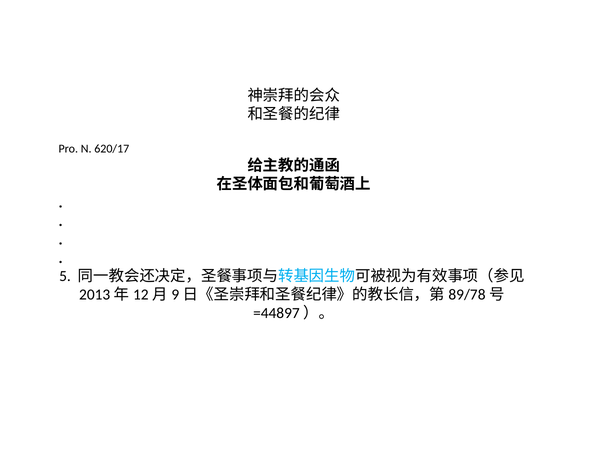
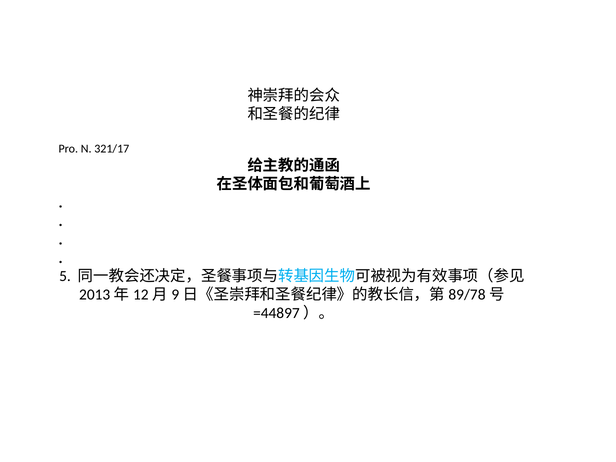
620/17: 620/17 -> 321/17
